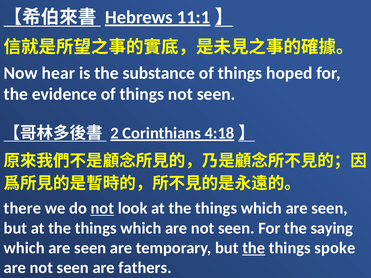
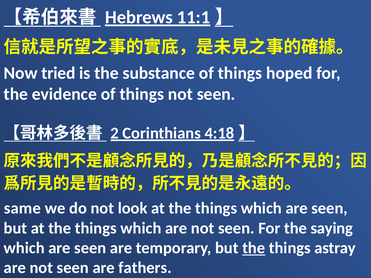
hear: hear -> tried
there: there -> same
not at (102, 208) underline: present -> none
spoke: spoke -> astray
